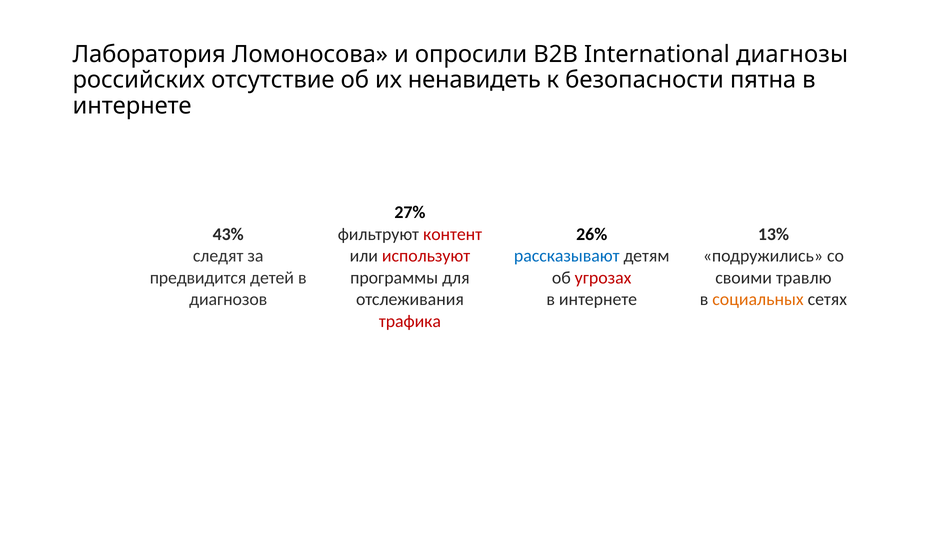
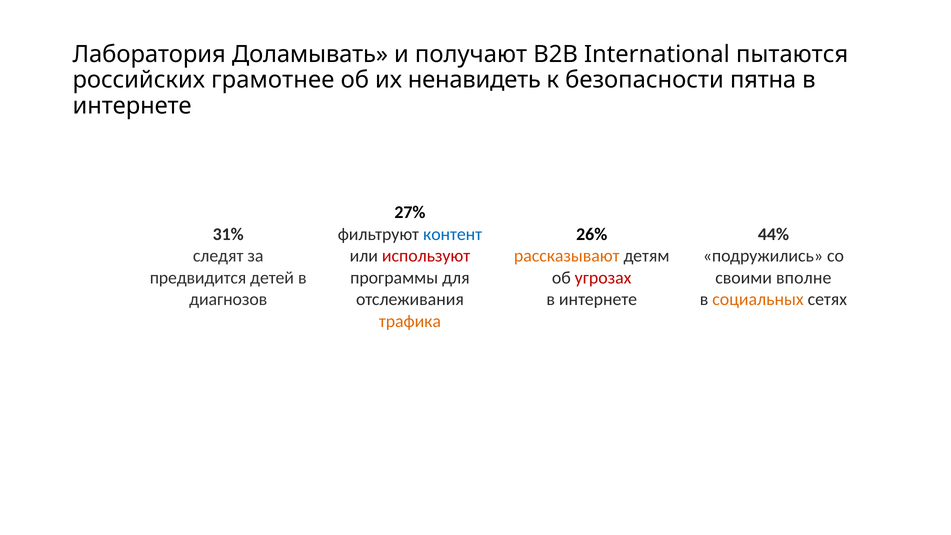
Ломоносова: Ломоносова -> Доламывать
опросили: опросили -> получают
диагнозы: диагнозы -> пытаются
отсутствие: отсутствие -> грамотнее
43%: 43% -> 31%
контент colour: red -> blue
13%: 13% -> 44%
рассказывают colour: blue -> orange
травлю: травлю -> вполне
трафика colour: red -> orange
